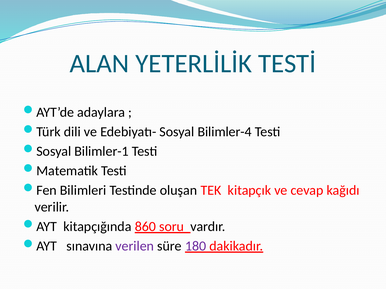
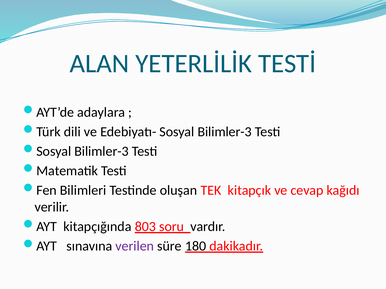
Edebiyatı- Sosyal Bilimler-4: Bilimler-4 -> Bilimler-3
Bilimler-1 at (102, 152): Bilimler-1 -> Bilimler-3
860: 860 -> 803
180 colour: purple -> black
